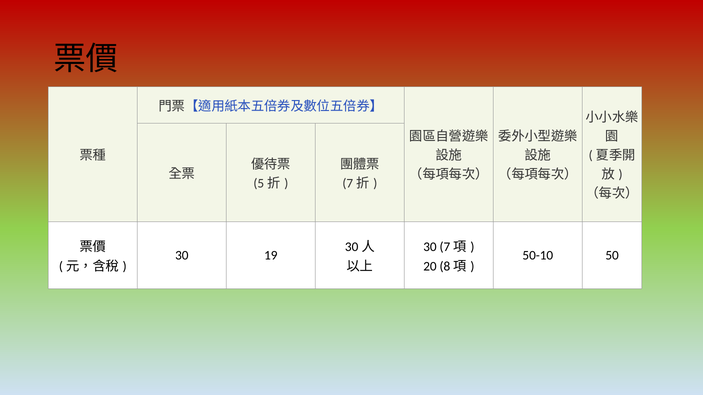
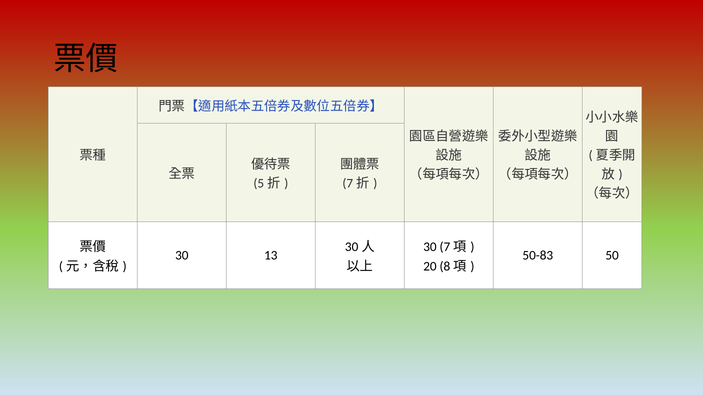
19: 19 -> 13
50-10: 50-10 -> 50-83
